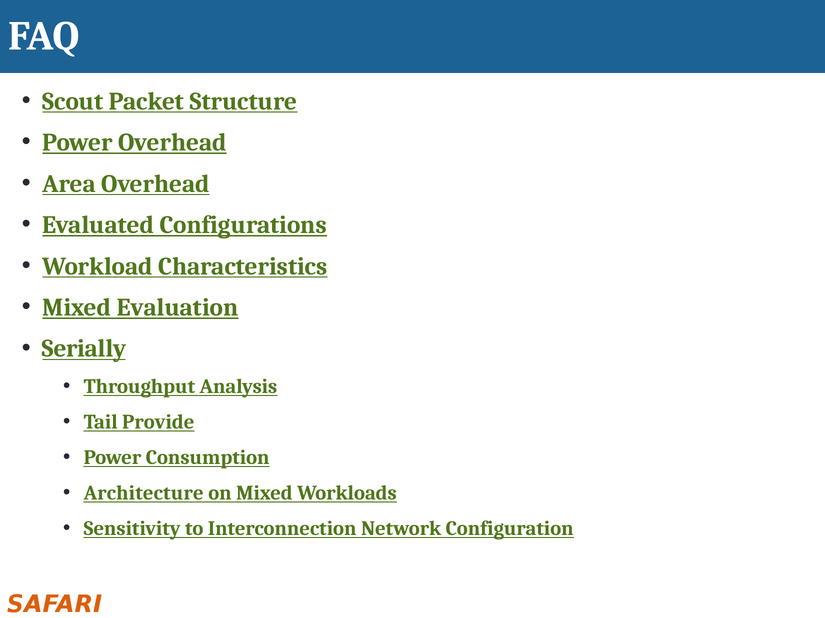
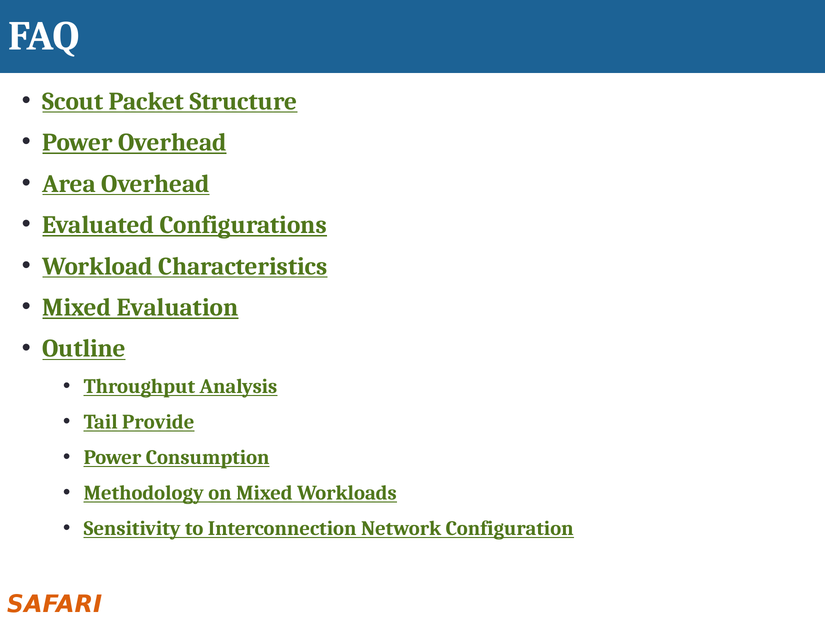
Serially: Serially -> Outline
Architecture: Architecture -> Methodology
